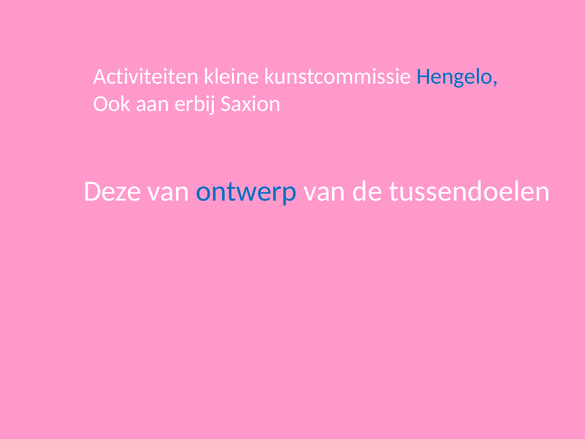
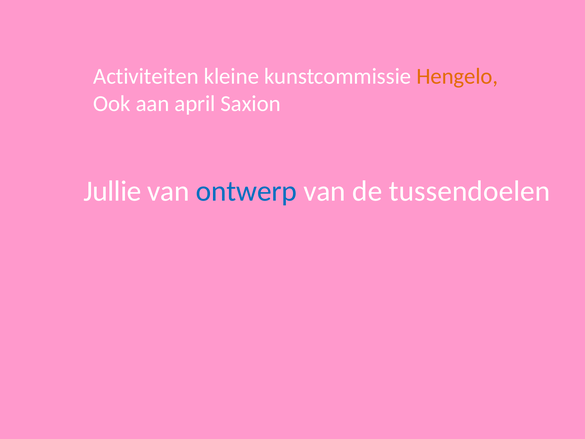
Hengelo colour: blue -> orange
erbij: erbij -> april
Deze: Deze -> Jullie
